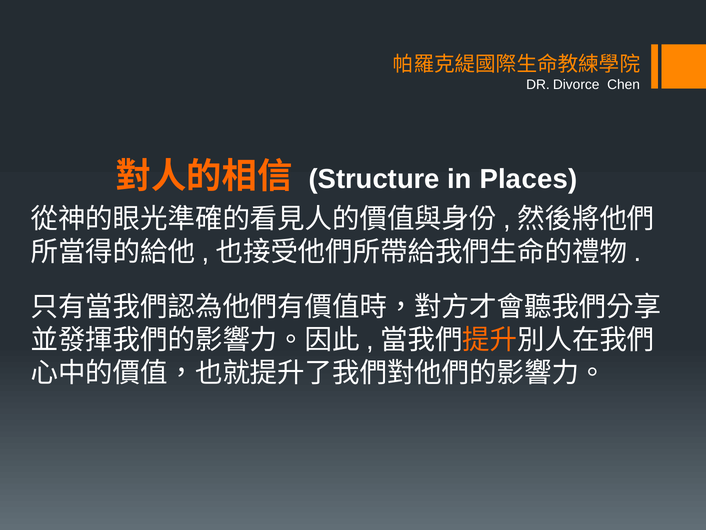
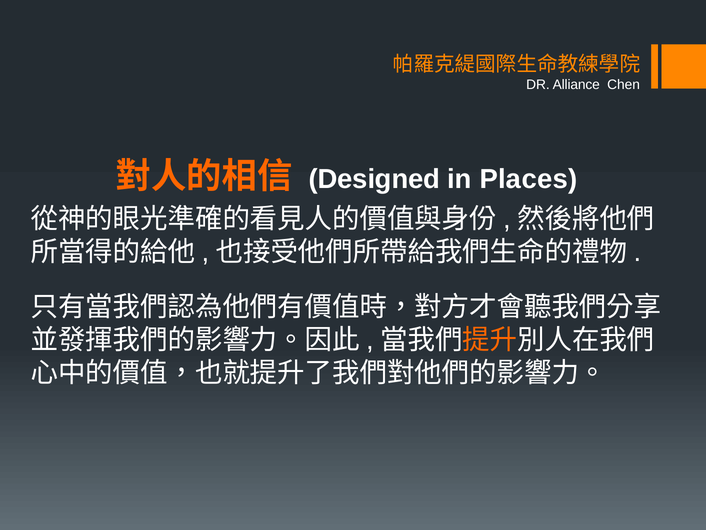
Divorce: Divorce -> Alliance
Structure: Structure -> Designed
